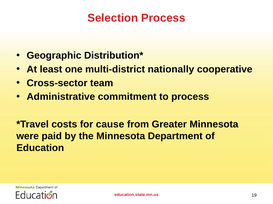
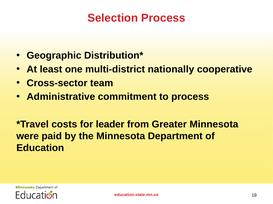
cause: cause -> leader
